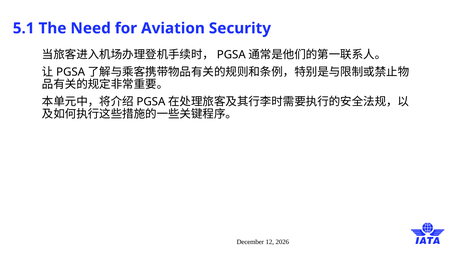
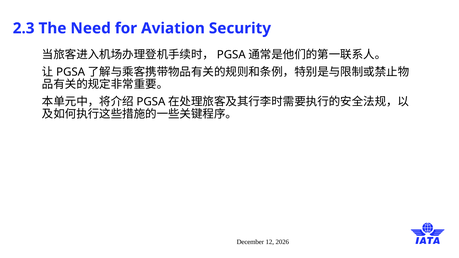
5.1: 5.1 -> 2.3
